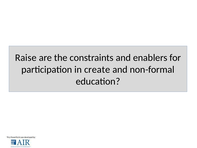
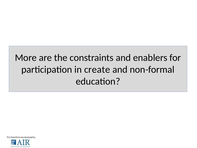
Raise: Raise -> More
